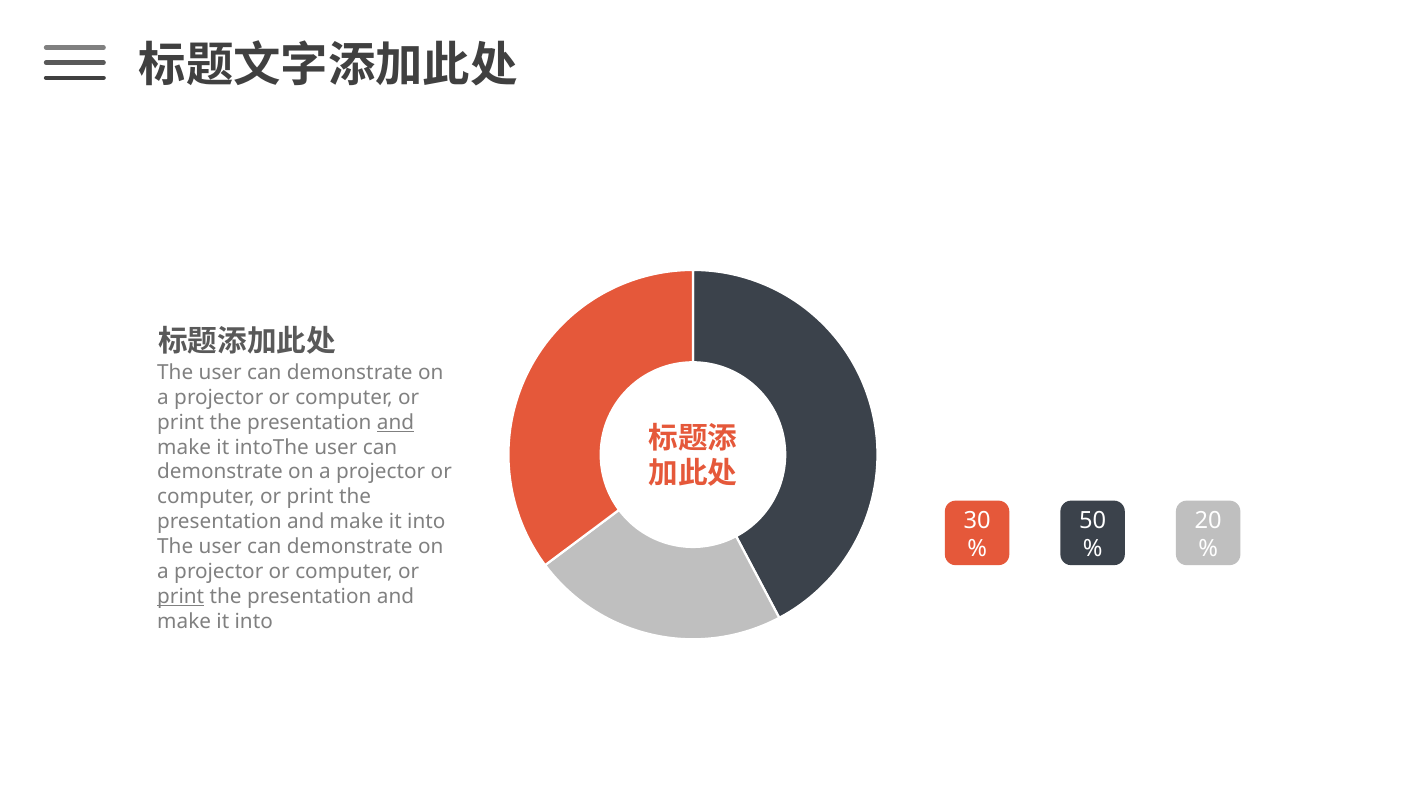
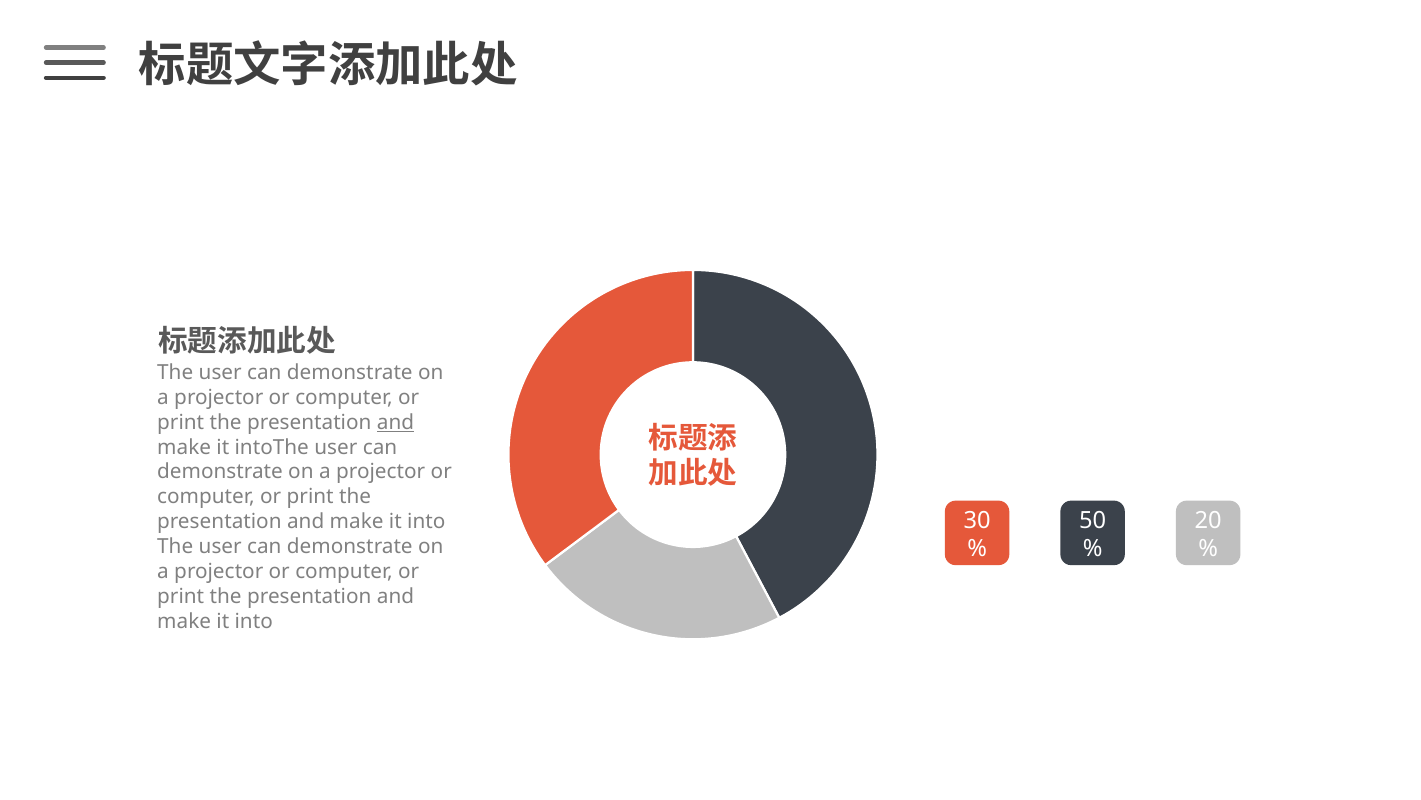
print at (181, 596) underline: present -> none
